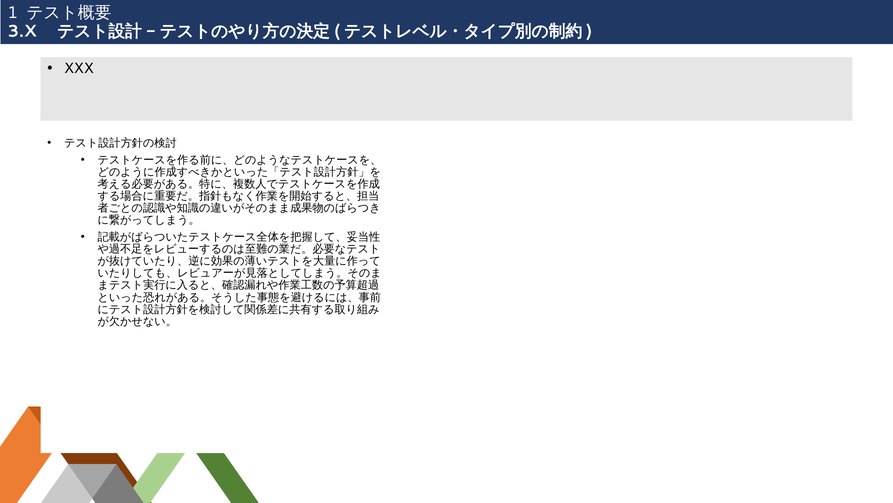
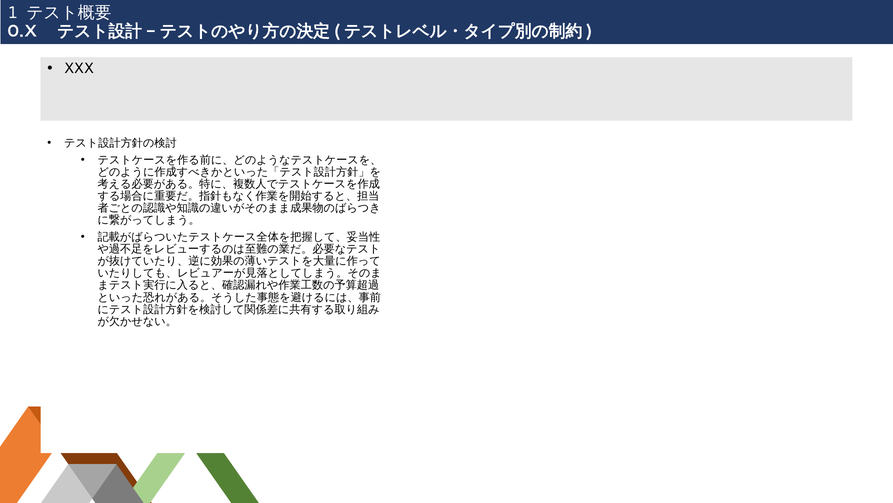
3.X: 3.X -> 0.X
